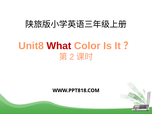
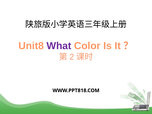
What colour: red -> purple
